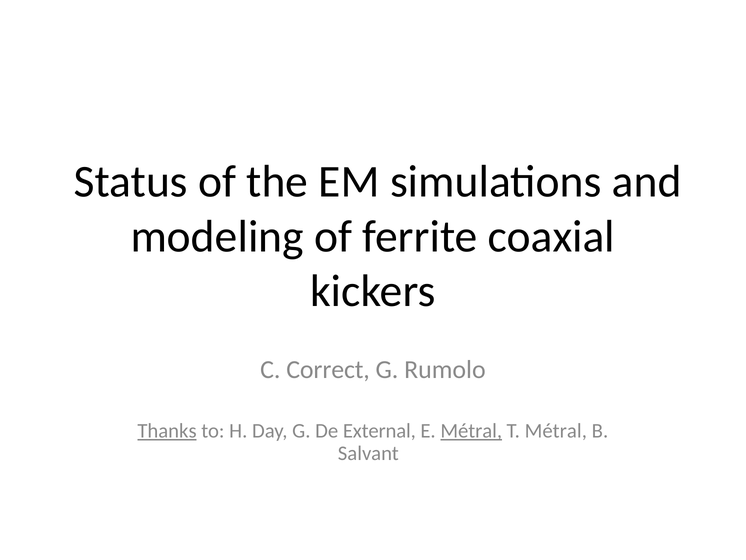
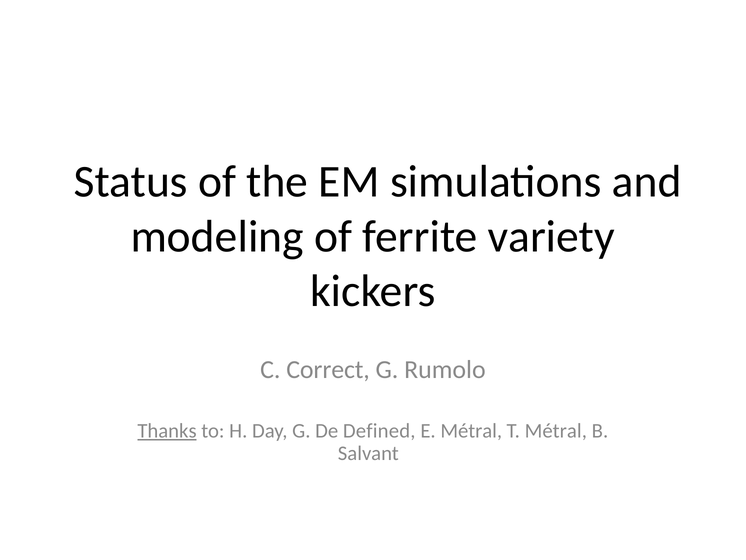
coaxial: coaxial -> variety
External: External -> Defined
Métral at (471, 431) underline: present -> none
